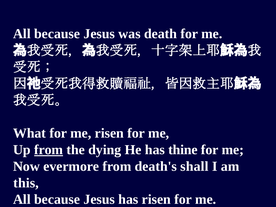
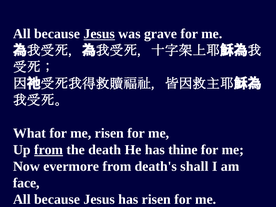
Jesus at (99, 34) underline: none -> present
death: death -> grave
dying: dying -> death
this: this -> face
